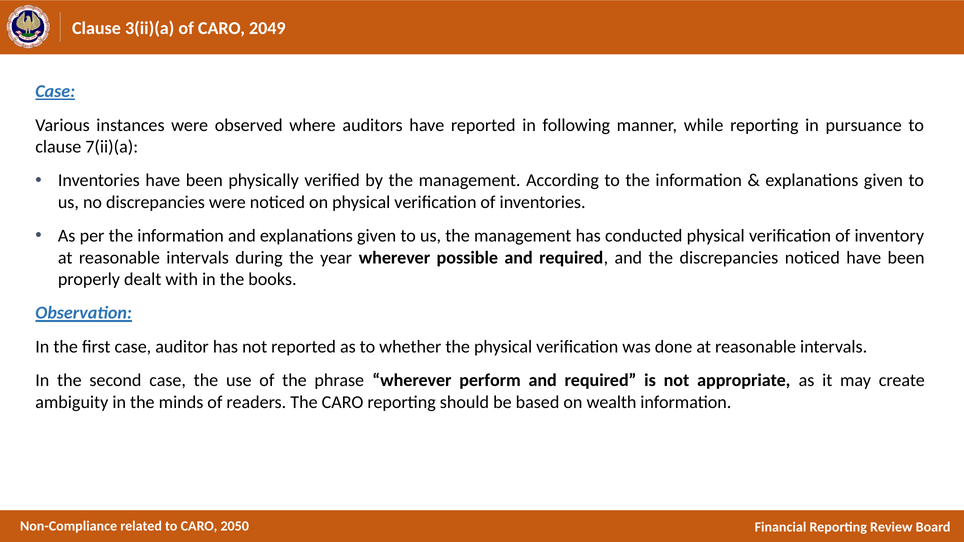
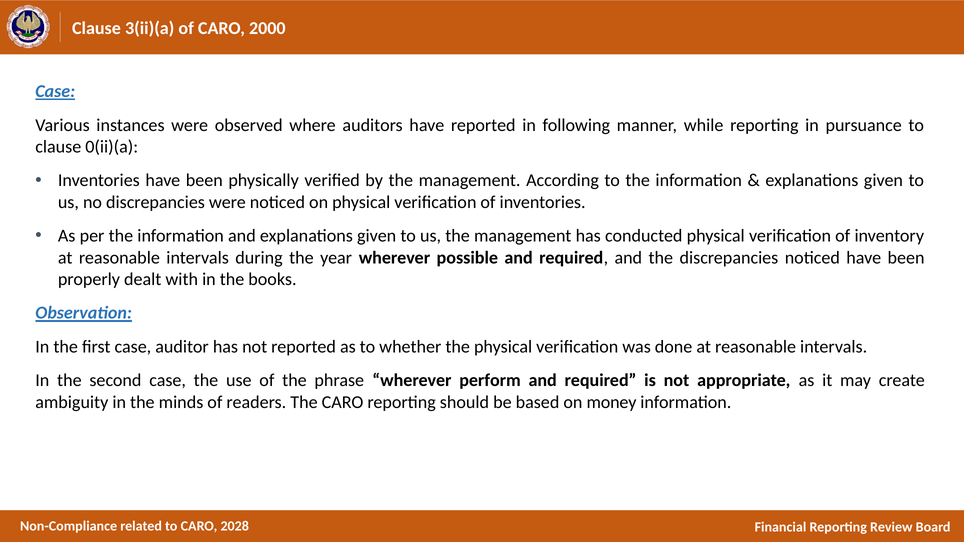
2049: 2049 -> 2000
7(ii)(a: 7(ii)(a -> 0(ii)(a
wealth: wealth -> money
2050: 2050 -> 2028
